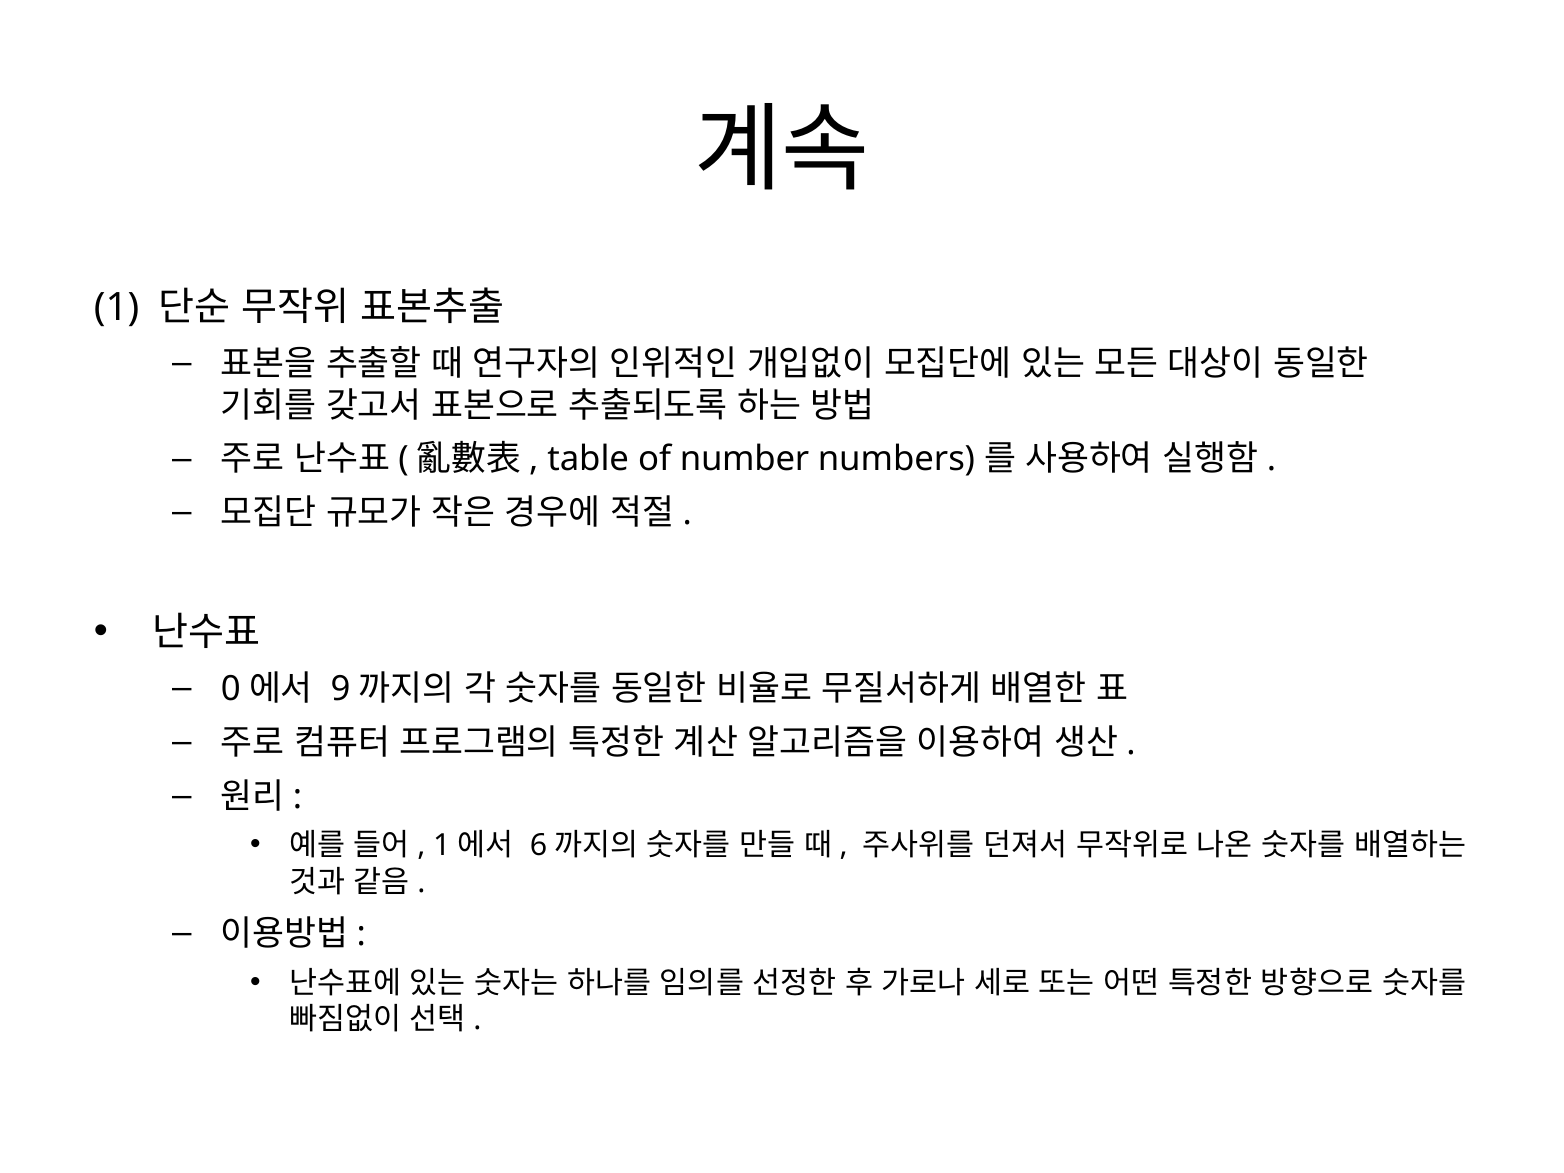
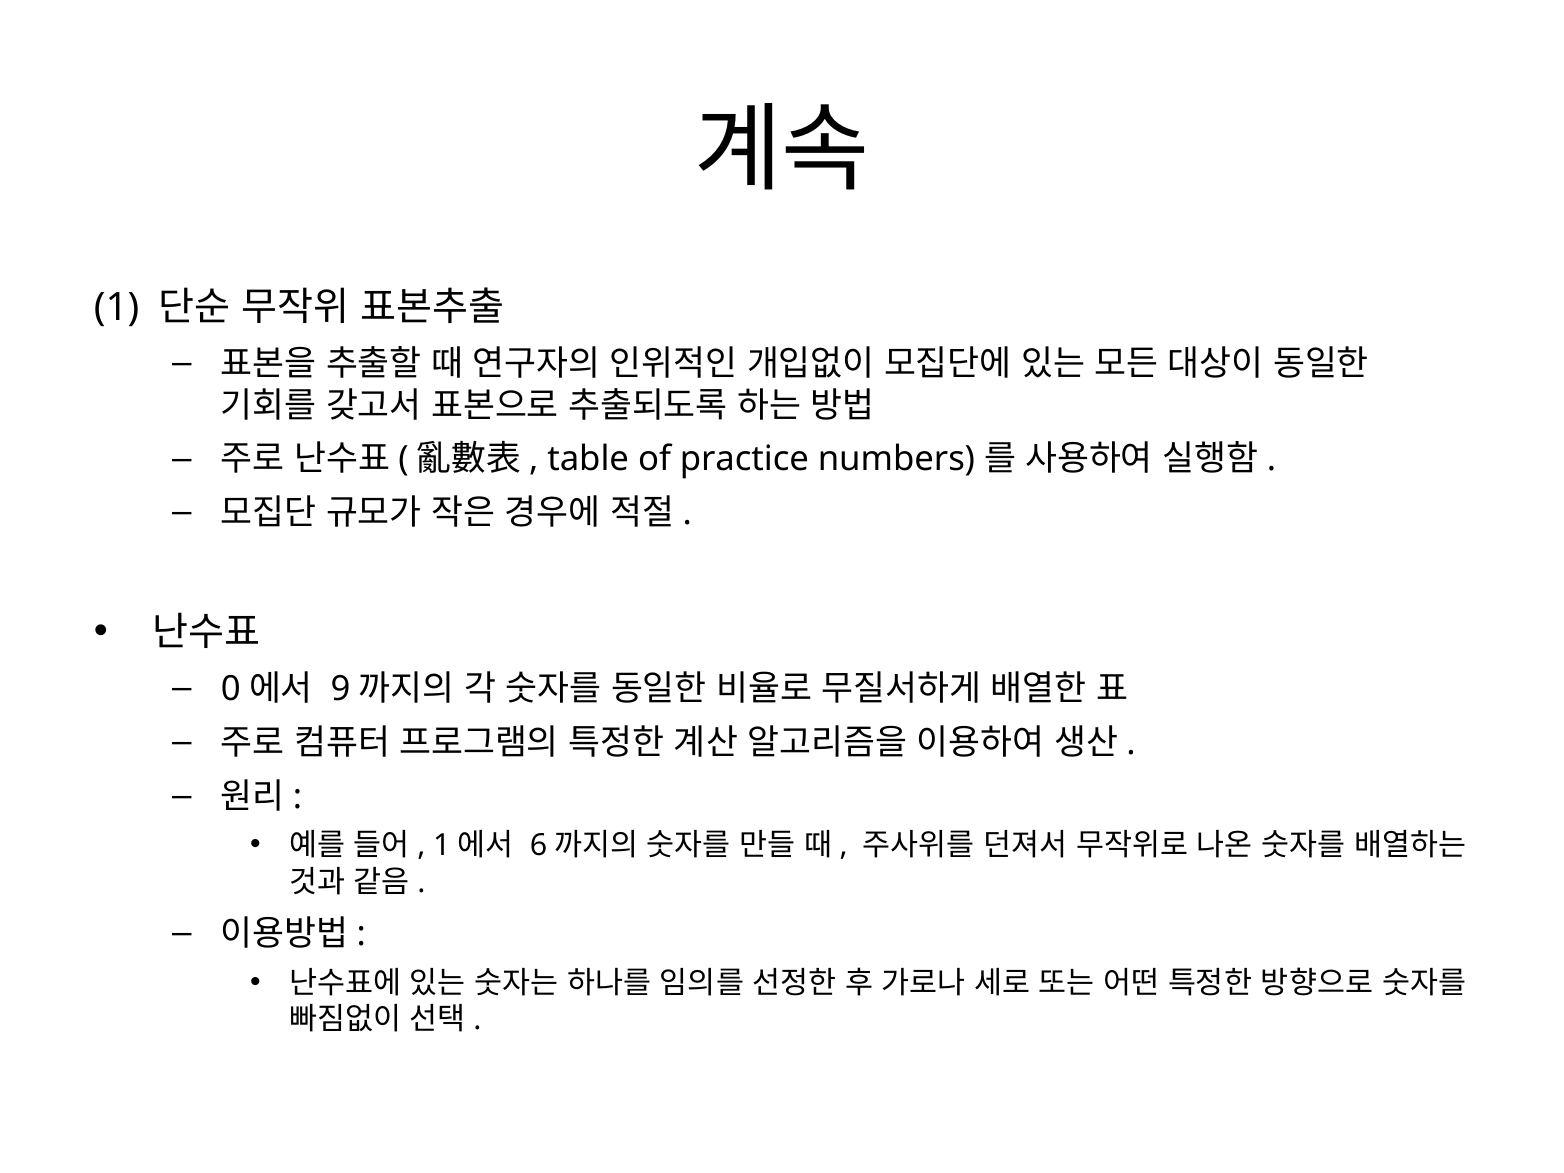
number: number -> practice
